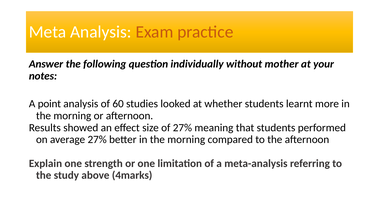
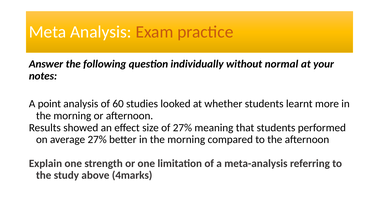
mother: mother -> normal
